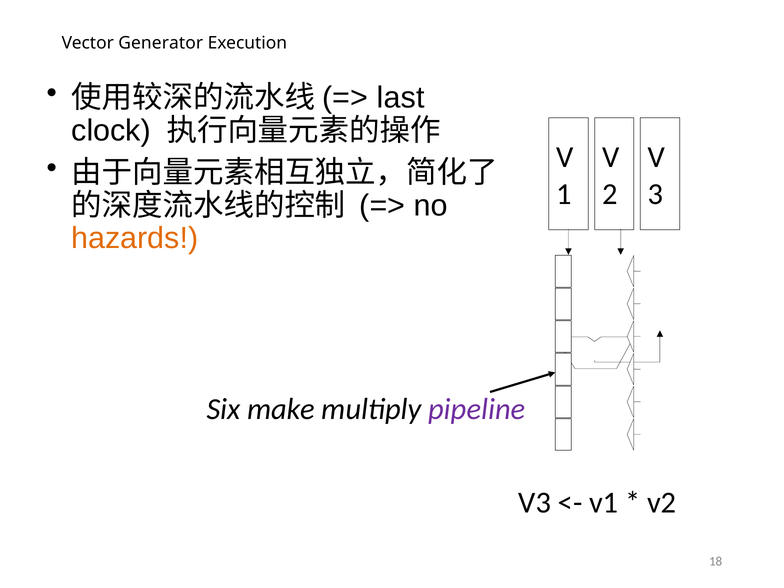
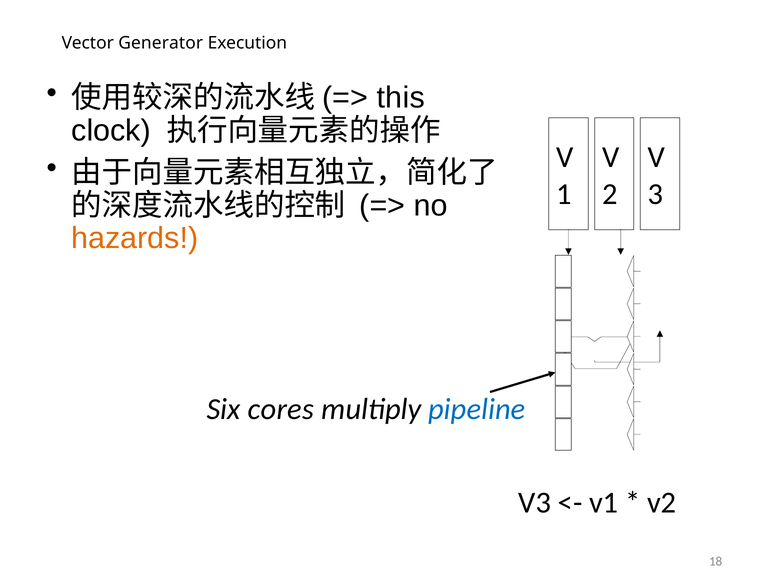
last: last -> this
make: make -> cores
pipeline colour: purple -> blue
